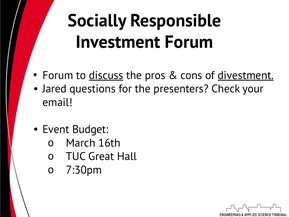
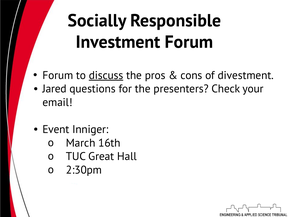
divestment underline: present -> none
Budget: Budget -> Inniger
7:30pm: 7:30pm -> 2:30pm
